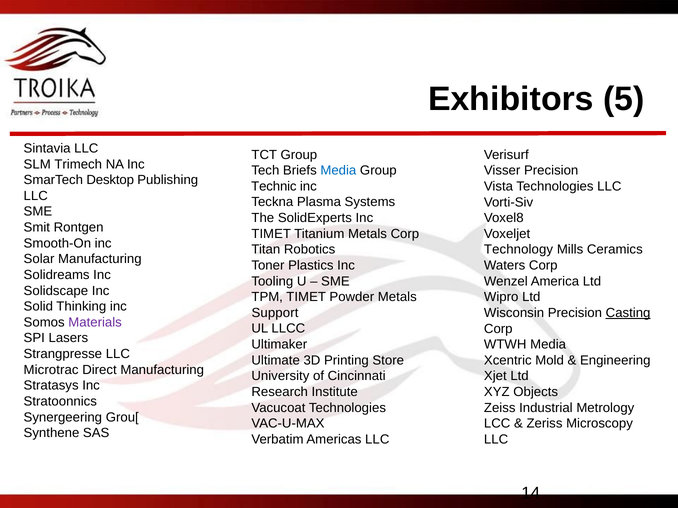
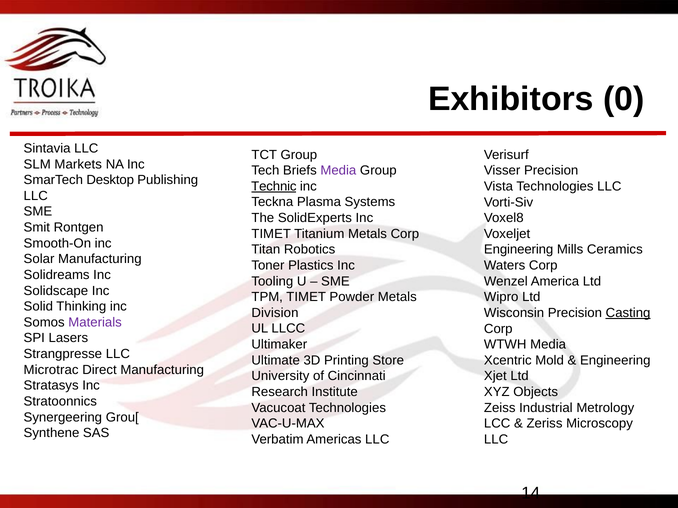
5: 5 -> 0
Trimech: Trimech -> Markets
Media at (338, 171) colour: blue -> purple
Technic underline: none -> present
Technology at (519, 250): Technology -> Engineering
Support: Support -> Division
